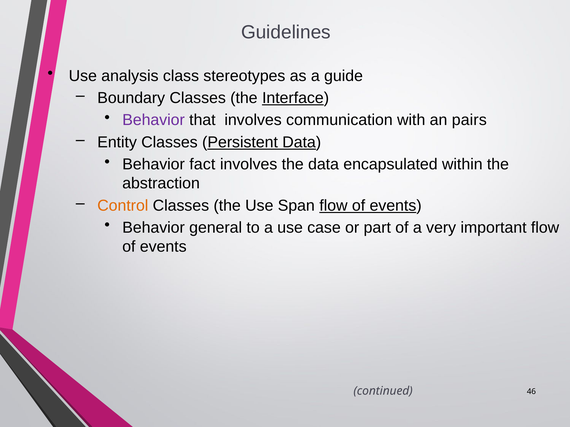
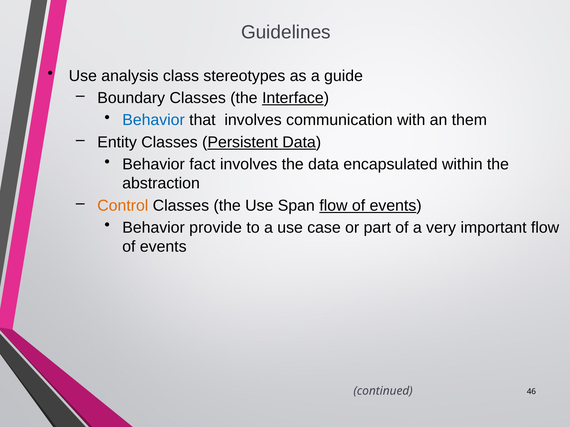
Behavior at (154, 120) colour: purple -> blue
pairs: pairs -> them
general: general -> provide
